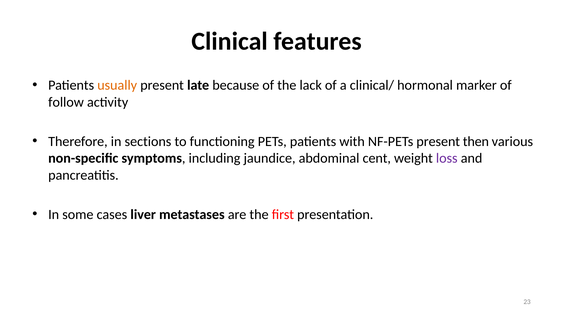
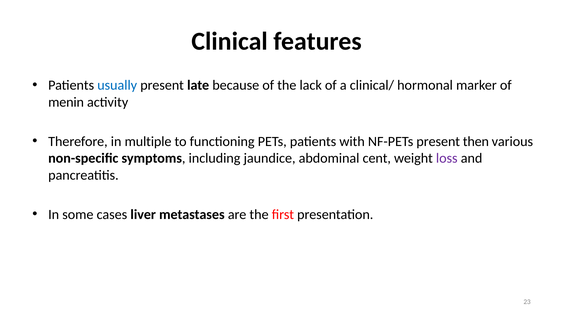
usually colour: orange -> blue
follow: follow -> menin
sections: sections -> multiple
